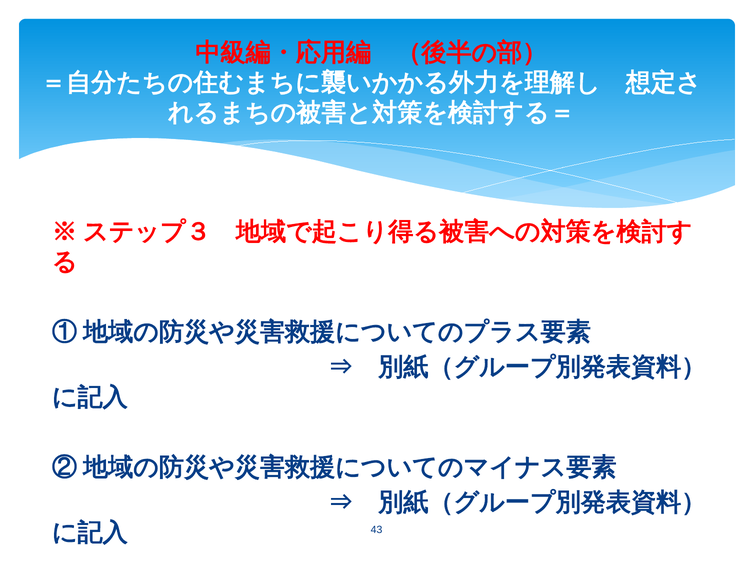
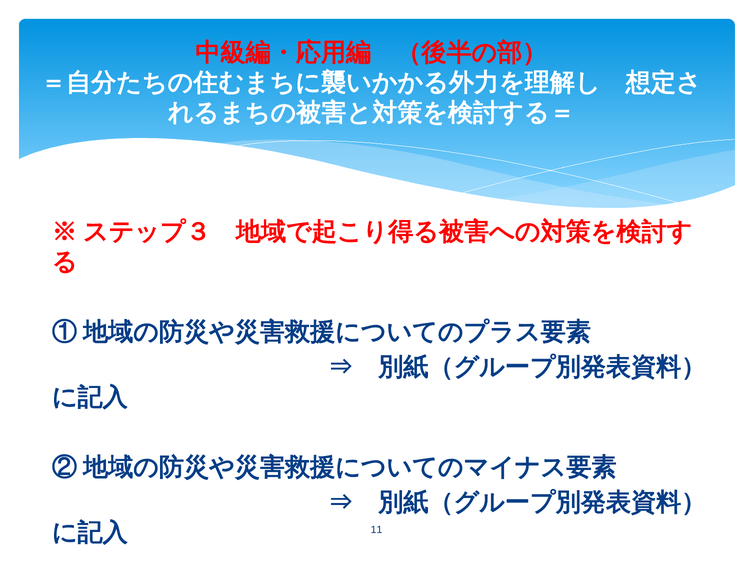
43: 43 -> 11
